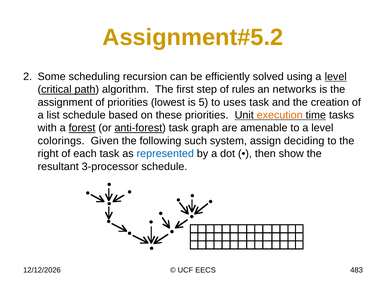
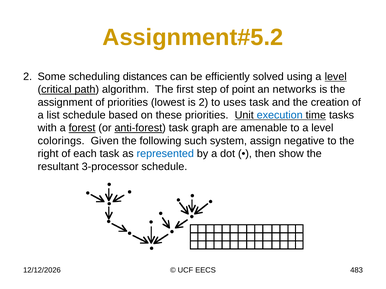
recursion: recursion -> distances
rules: rules -> point
is 5: 5 -> 2
execution colour: orange -> blue
deciding: deciding -> negative
